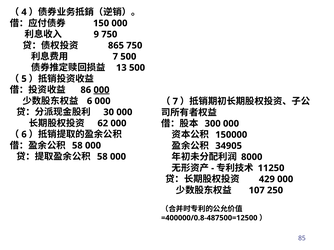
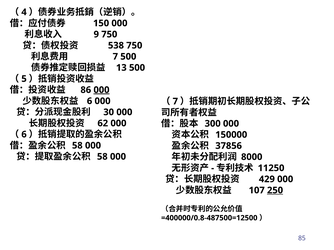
865: 865 -> 538
34905: 34905 -> 37856
250 underline: none -> present
